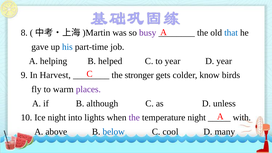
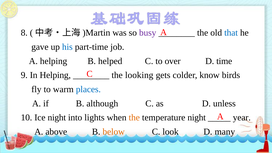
to year: year -> over
D year: year -> time
In Harvest: Harvest -> Helping
stronger: stronger -> looking
places colour: purple -> blue
the at (134, 118) colour: purple -> orange
with: with -> year
below colour: blue -> orange
cool: cool -> look
